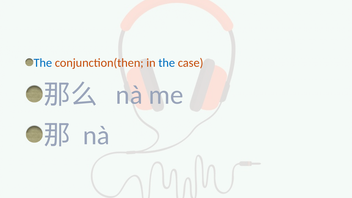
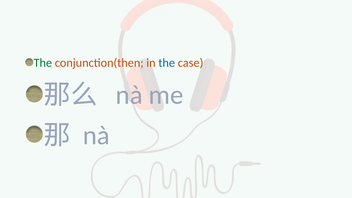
The at (43, 63) colour: blue -> green
